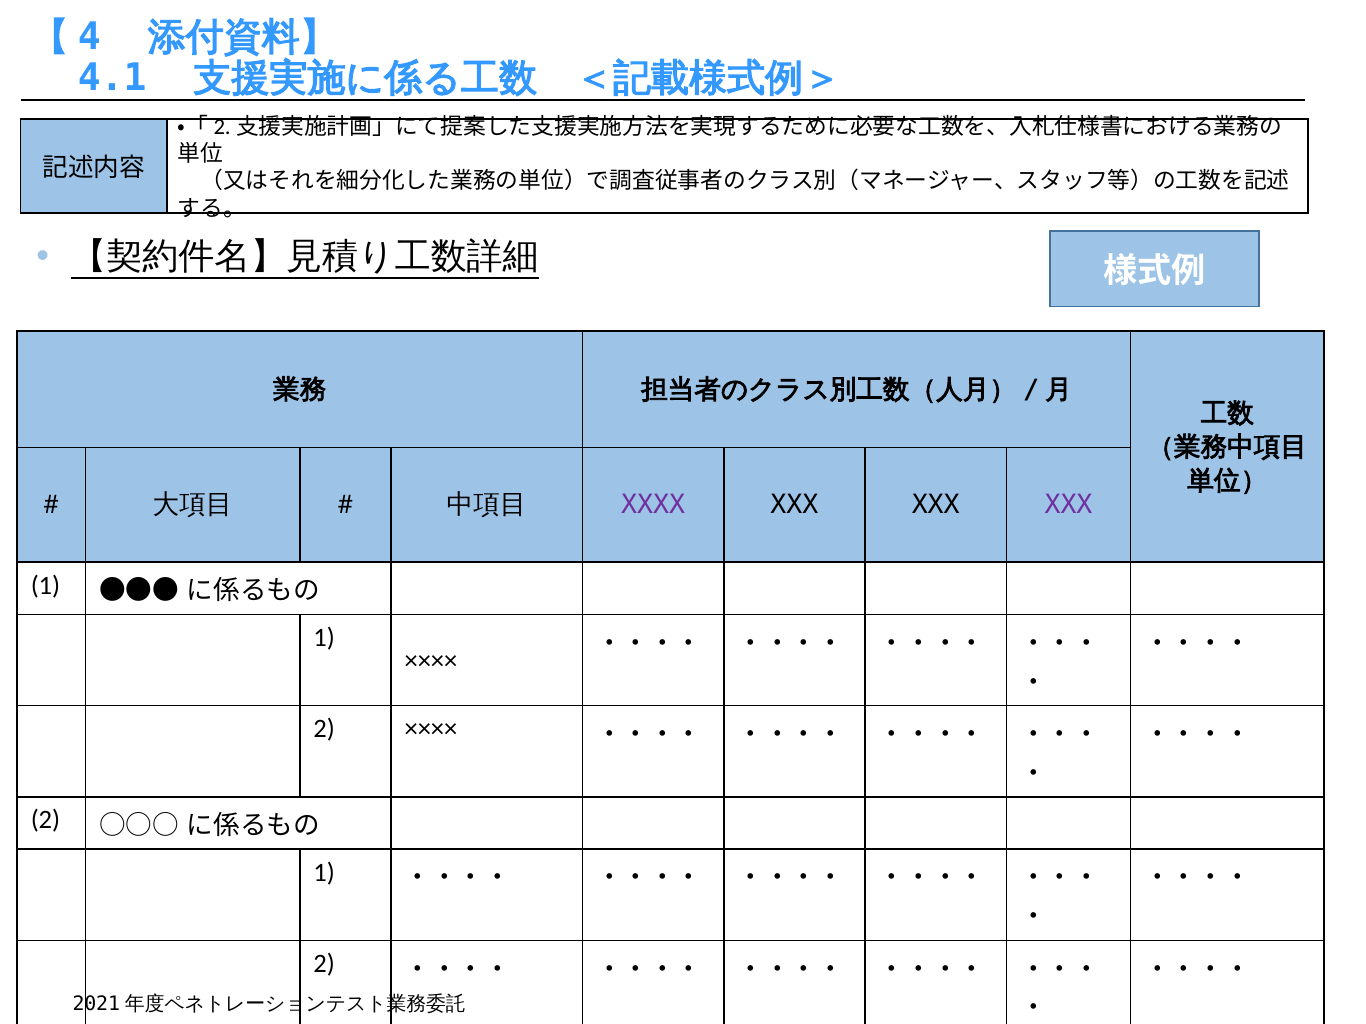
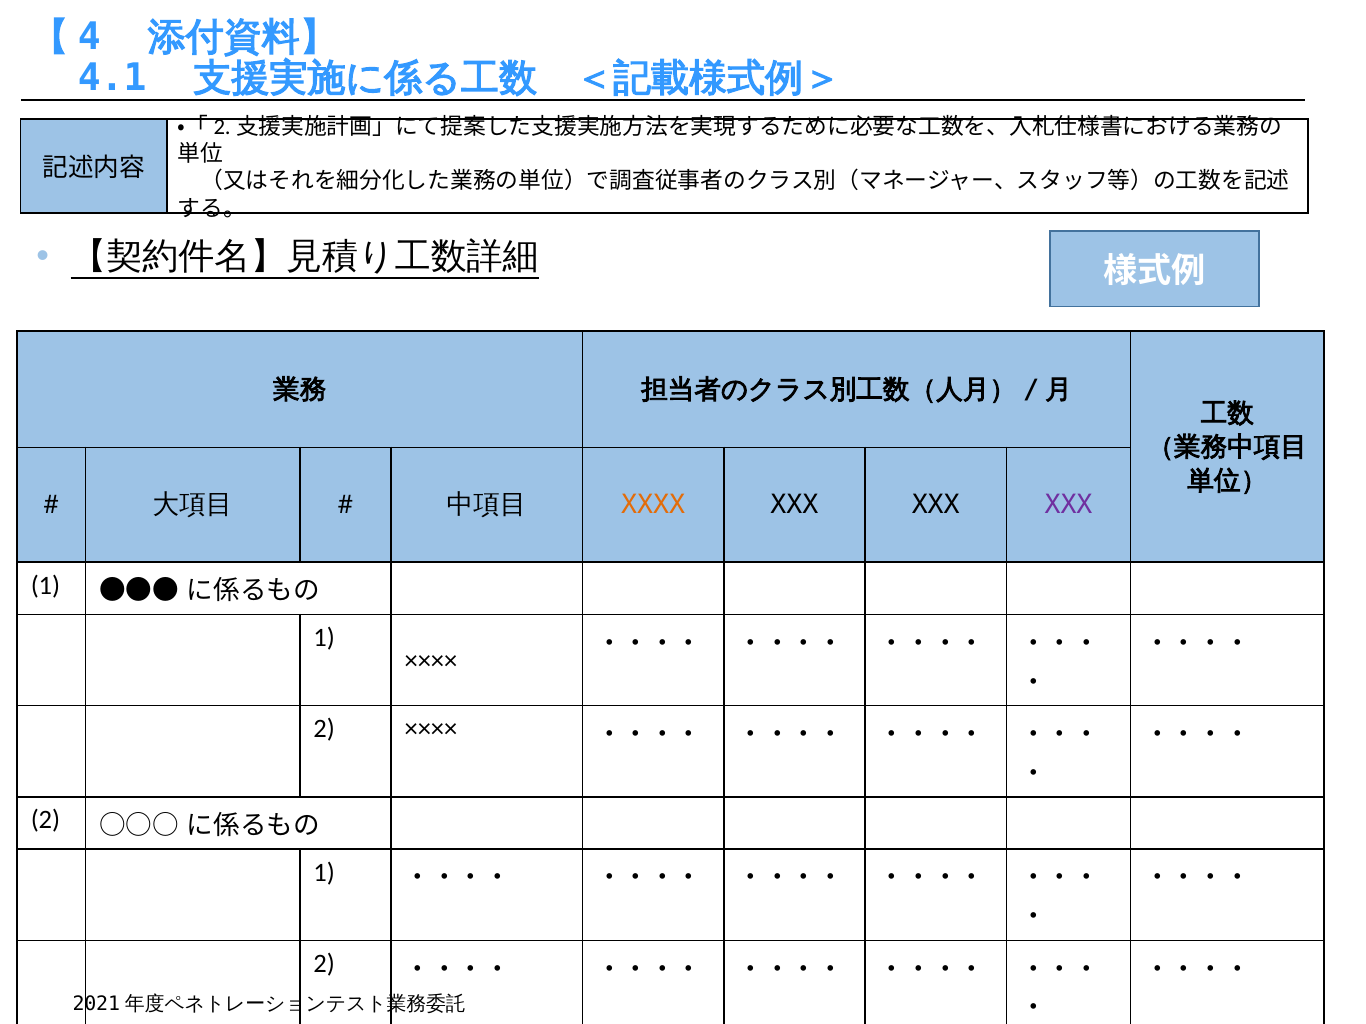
XXXX colour: purple -> orange
